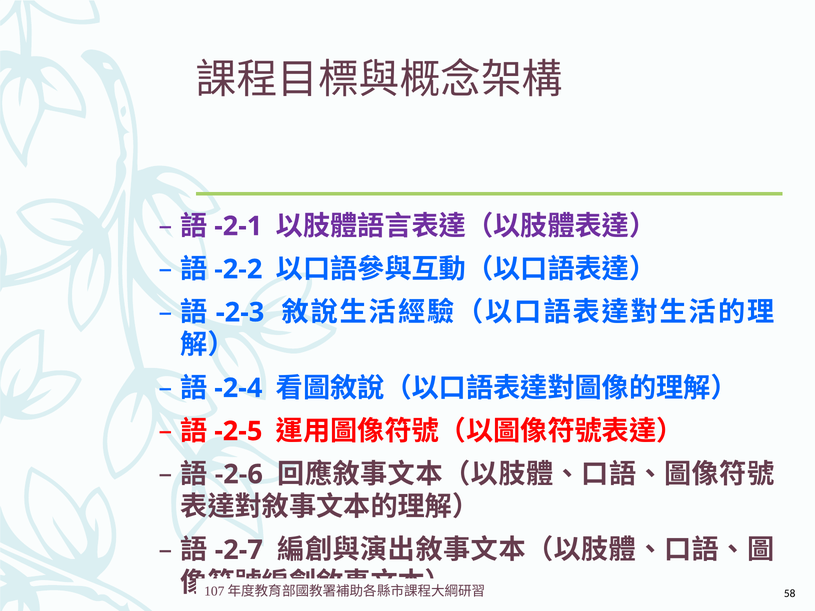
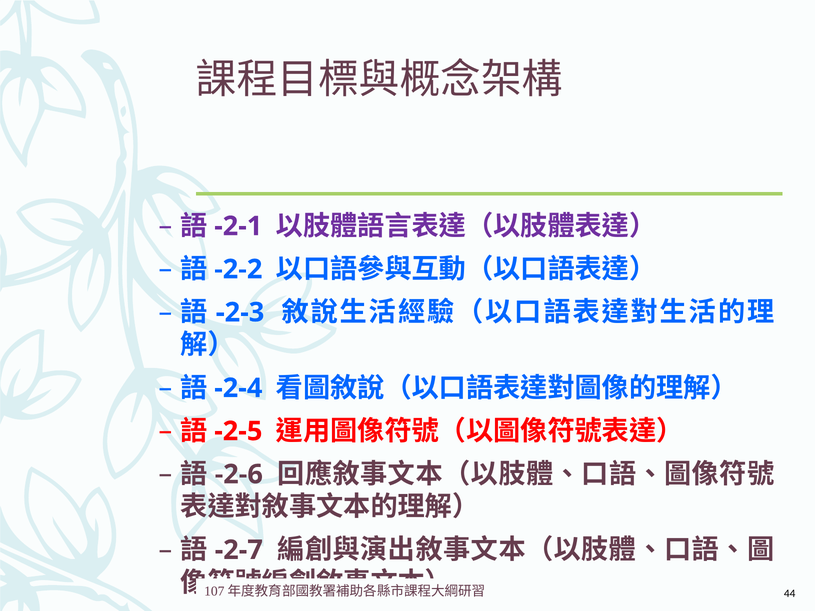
58: 58 -> 44
